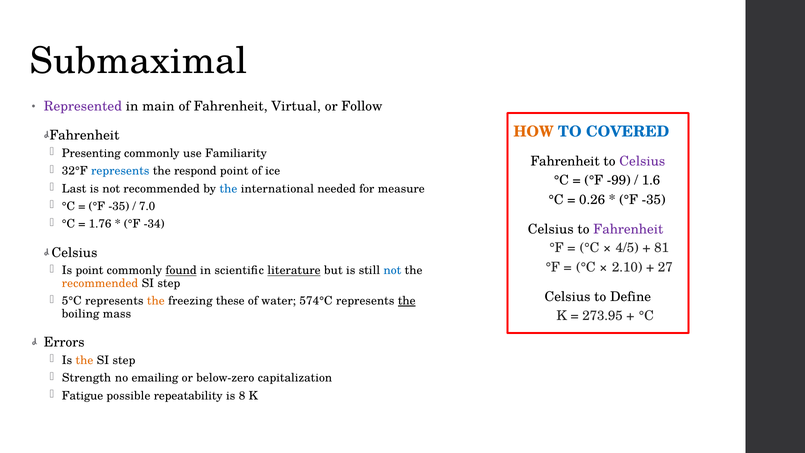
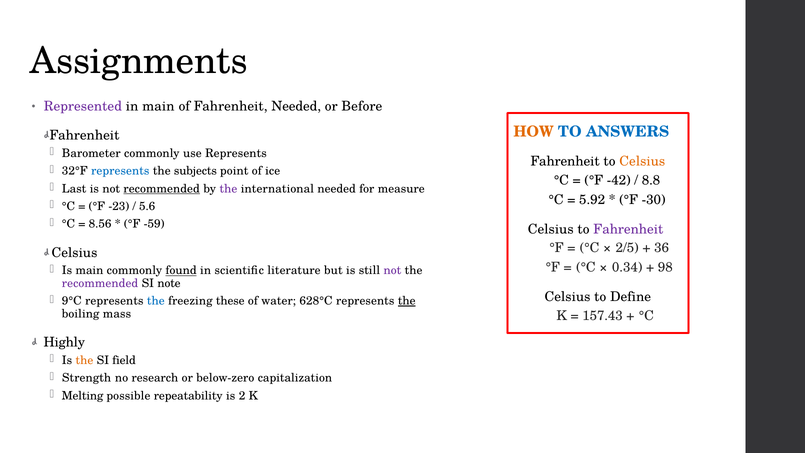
Submaximal: Submaximal -> Assignments
Fahrenheit Virtual: Virtual -> Needed
Follow: Follow -> Before
COVERED: COVERED -> ANSWERS
Presenting: Presenting -> Barometer
use Familiarity: Familiarity -> Represents
Celsius at (642, 161) colour: purple -> orange
respond: respond -> subjects
-99: -99 -> -42
1.6: 1.6 -> 8.8
recommended at (162, 189) underline: none -> present
the at (228, 189) colour: blue -> purple
0.26: 0.26 -> 5.92
-35 at (654, 200): -35 -> -30
-35 at (119, 206): -35 -> -23
7.0: 7.0 -> 5.6
1.76: 1.76 -> 8.56
-34: -34 -> -59
4/5: 4/5 -> 2/5
81: 81 -> 36
2.10: 2.10 -> 0.34
27: 27 -> 98
Is point: point -> main
literature underline: present -> none
not at (392, 270) colour: blue -> purple
recommended at (100, 283) colour: orange -> purple
step at (169, 283): step -> note
5°C: 5°C -> 9°C
the at (156, 301) colour: orange -> blue
574°C: 574°C -> 628°C
273.95: 273.95 -> 157.43
Errors: Errors -> Highly
step at (124, 360): step -> field
emailing: emailing -> research
Fatigue: Fatigue -> Melting
8: 8 -> 2
